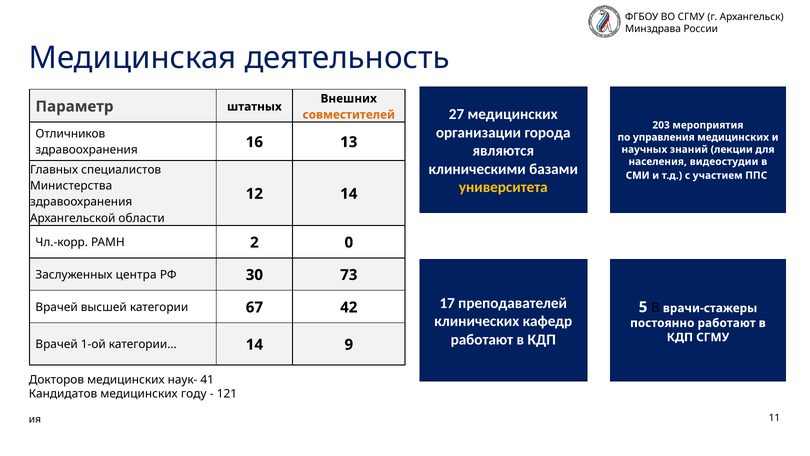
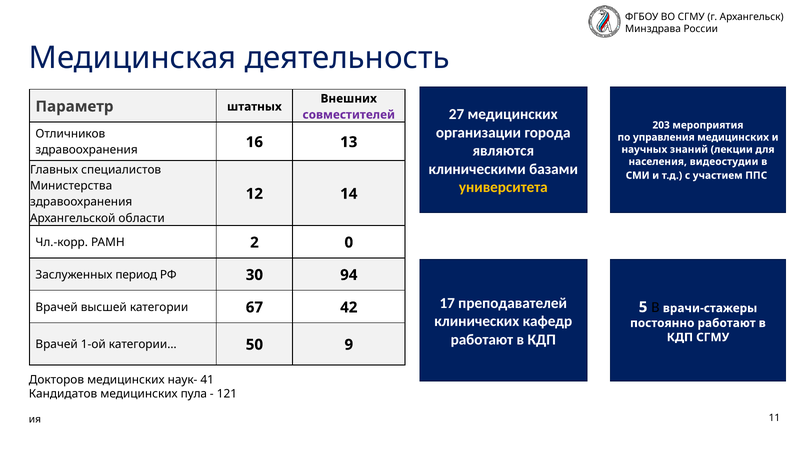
совместителей colour: orange -> purple
центра: центра -> период
73: 73 -> 94
категории… 14: 14 -> 50
году: году -> пула
